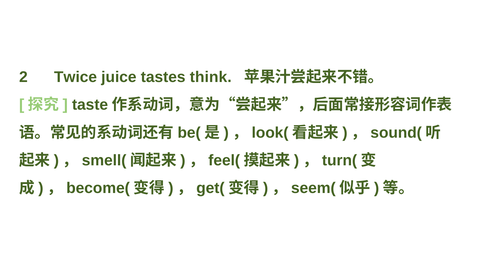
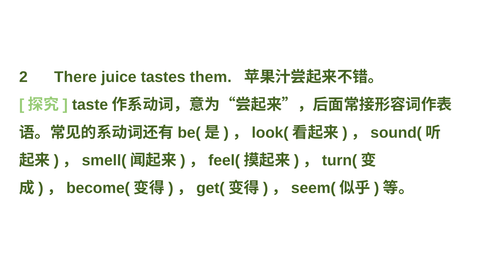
Twice: Twice -> There
think: think -> them
